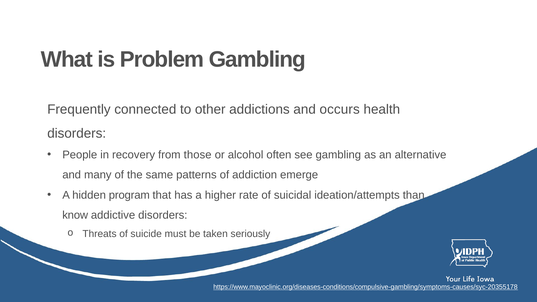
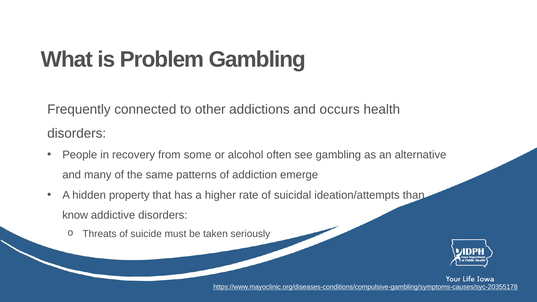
those: those -> some
program: program -> property
